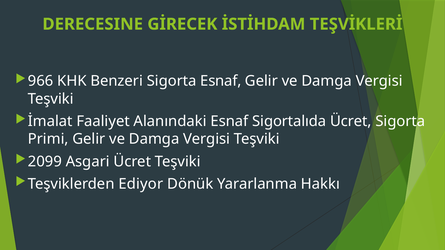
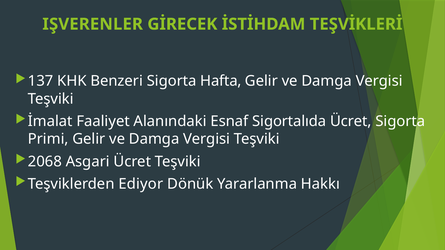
DERECESINE: DERECESINE -> IŞVERENLER
966: 966 -> 137
Sigorta Esnaf: Esnaf -> Hafta
2099: 2099 -> 2068
